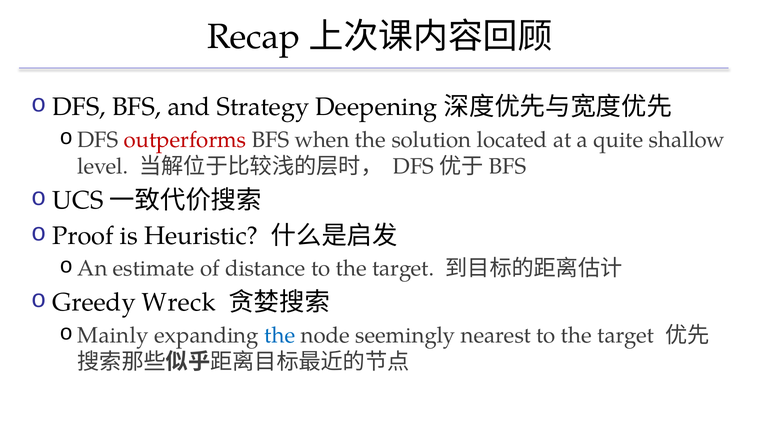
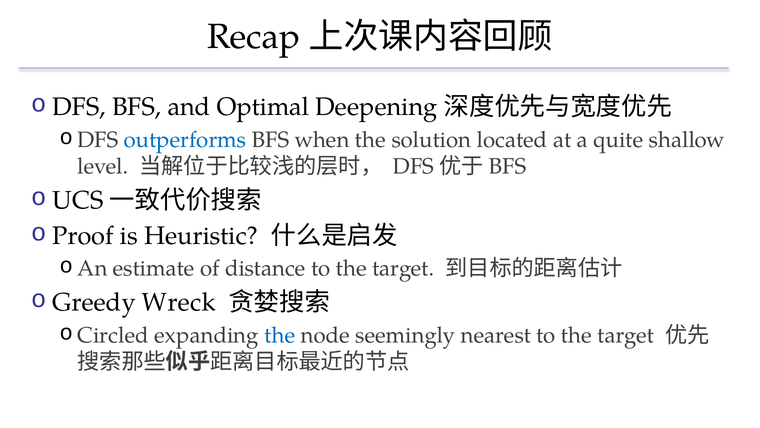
Strategy: Strategy -> Optimal
outperforms colour: red -> blue
Mainly: Mainly -> Circled
